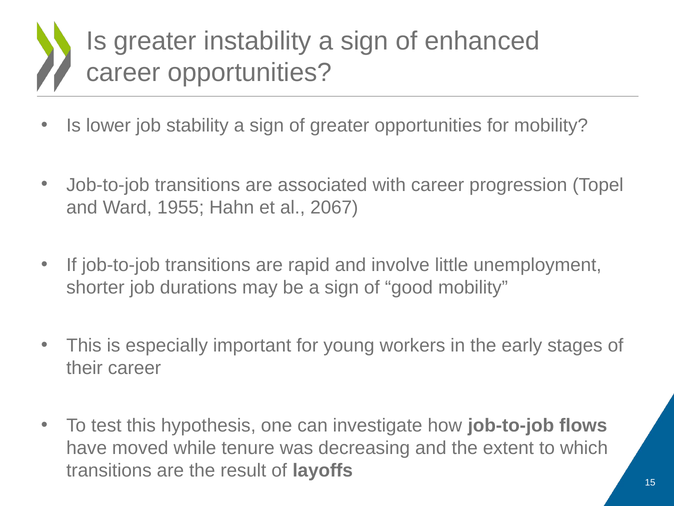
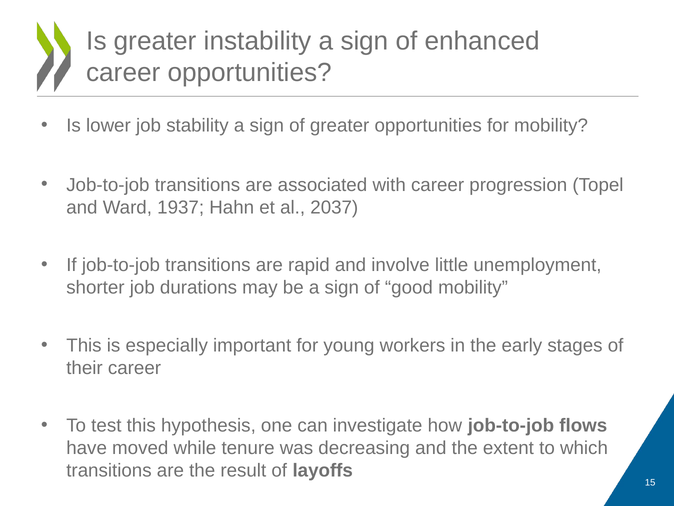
1955: 1955 -> 1937
2067: 2067 -> 2037
